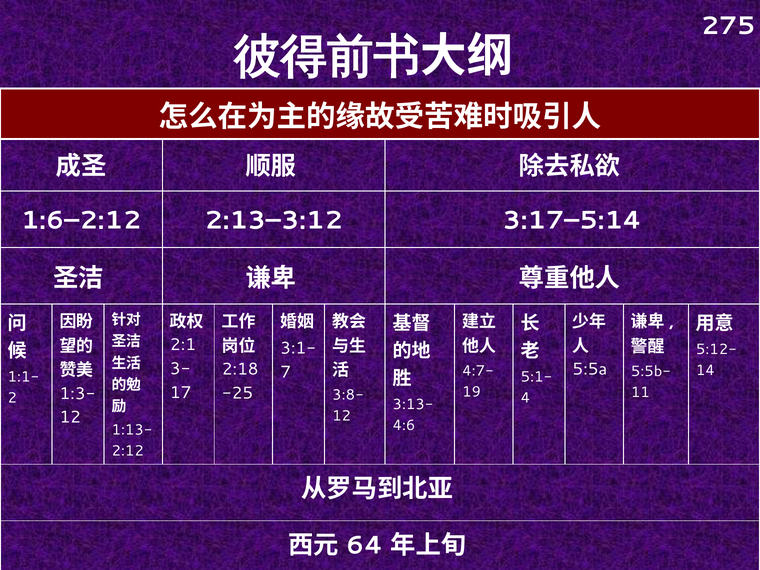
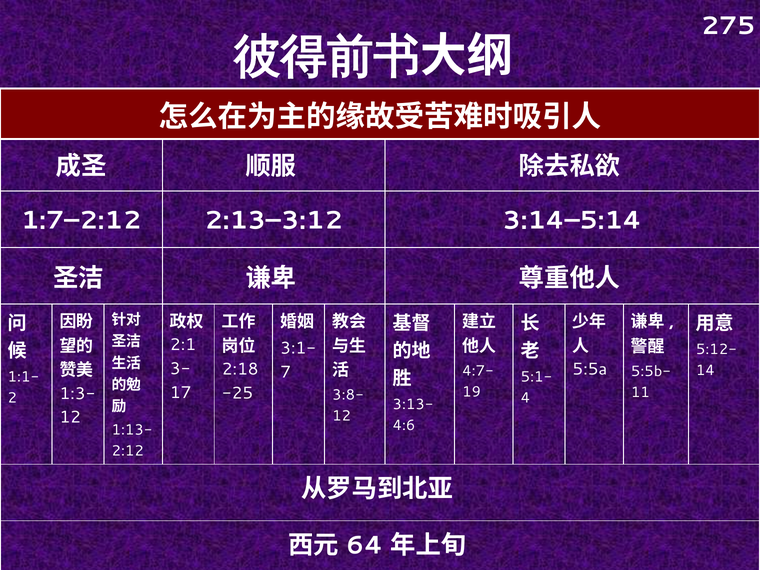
1:6–2:12: 1:6–2:12 -> 1:7–2:12
3:17–5:14: 3:17–5:14 -> 3:14–5:14
